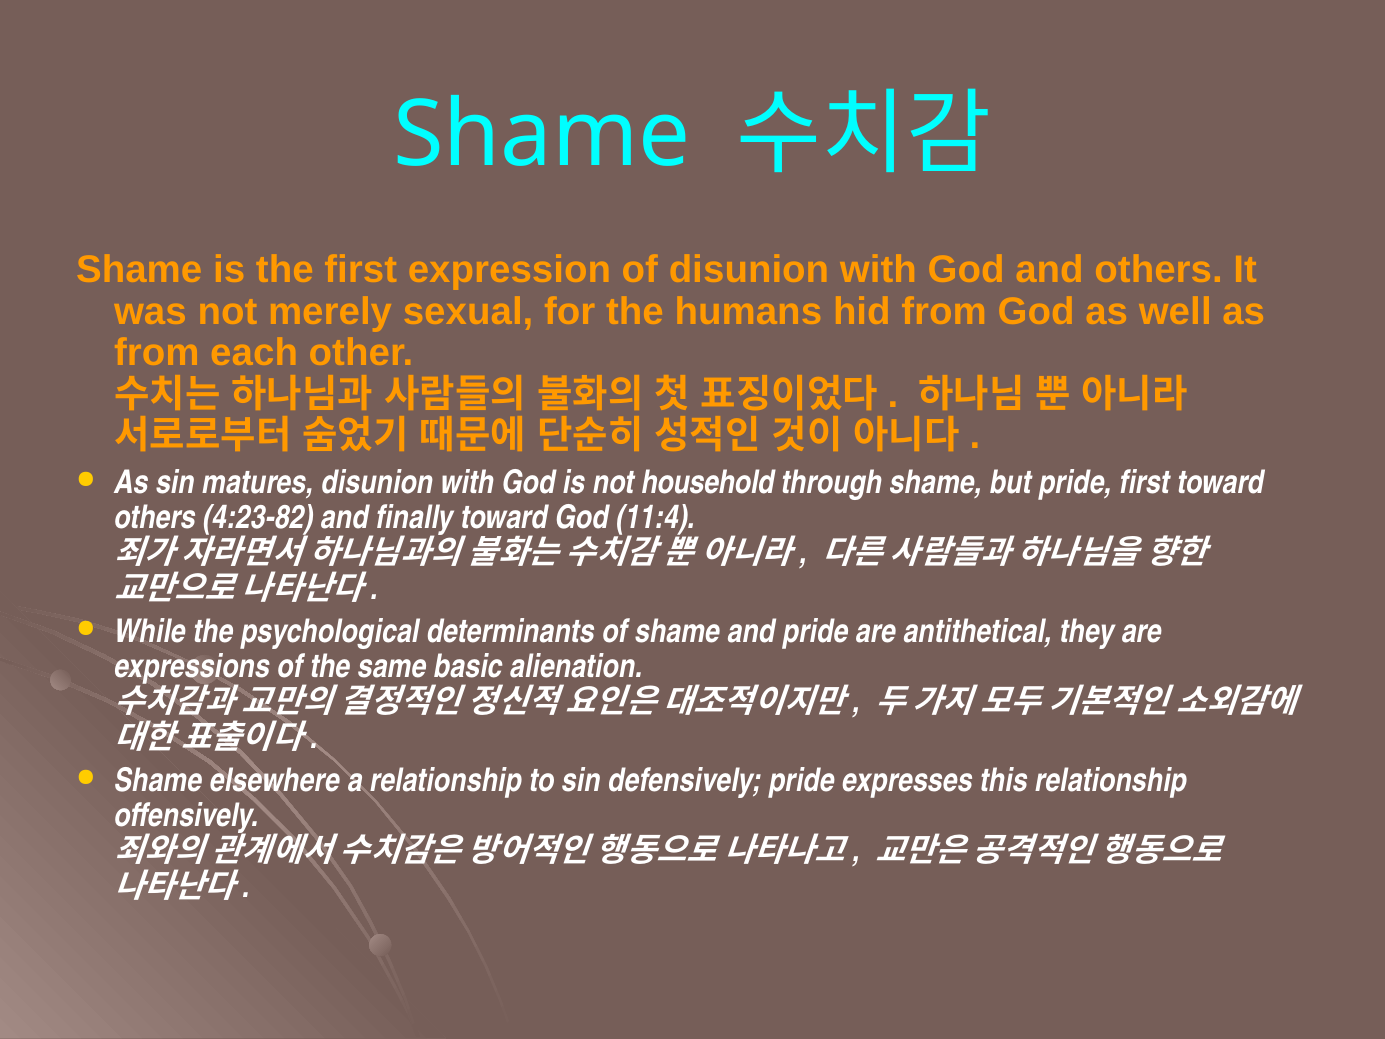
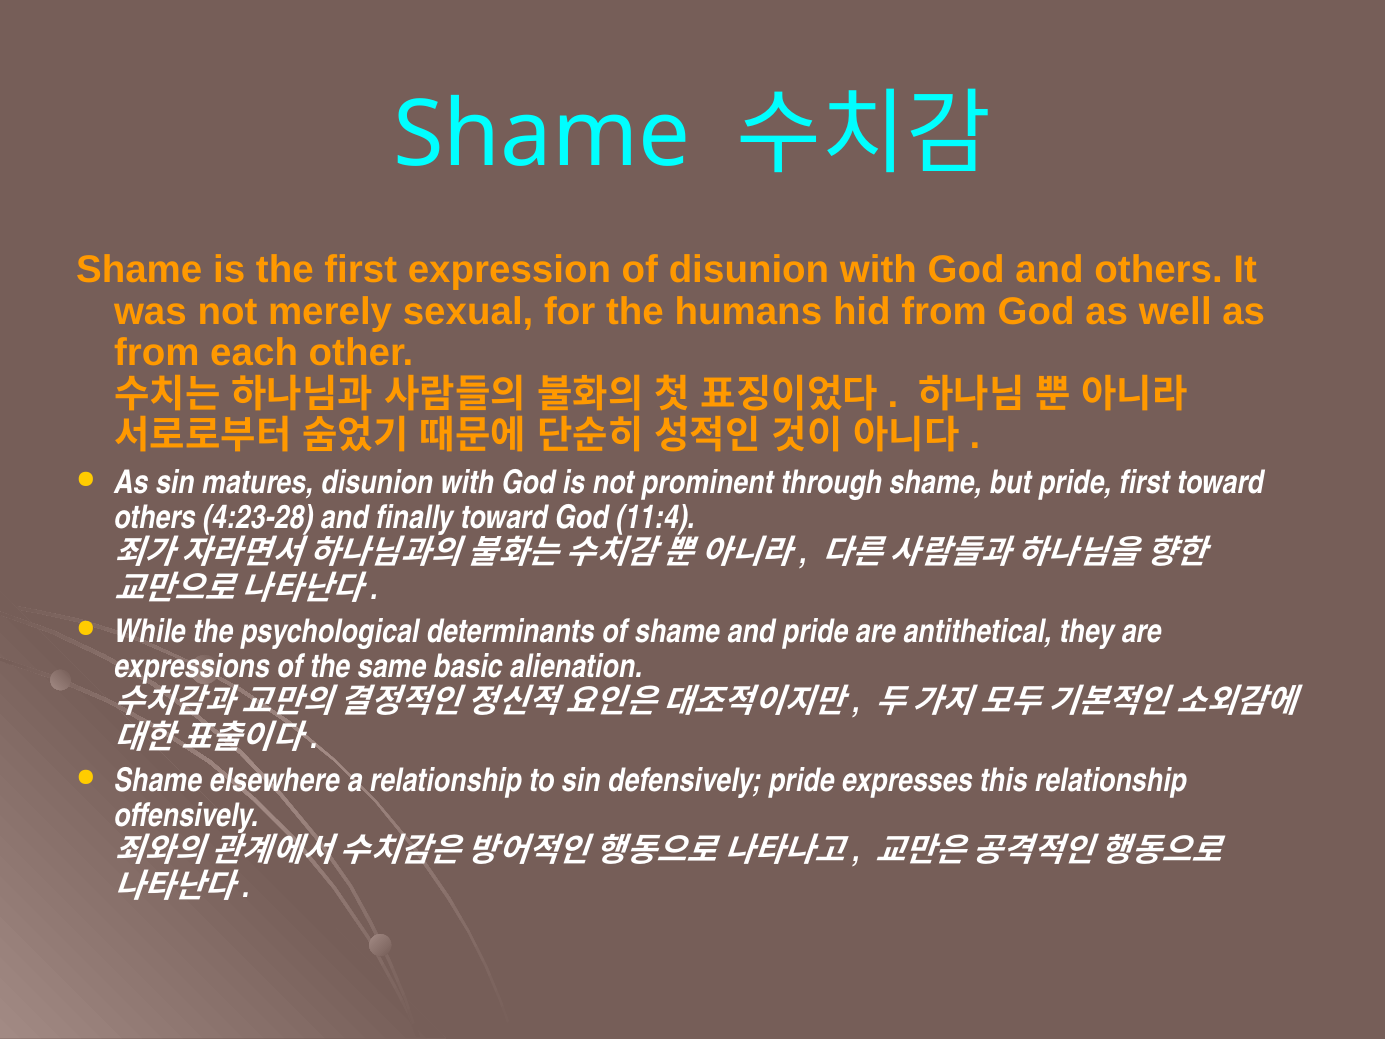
household: household -> prominent
4:23-82: 4:23-82 -> 4:23-28
